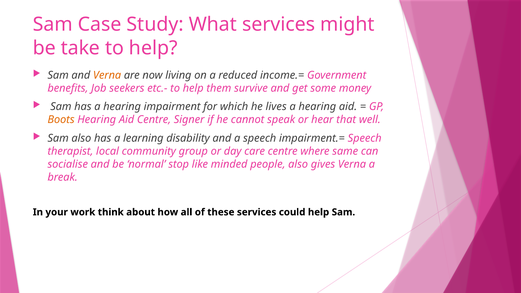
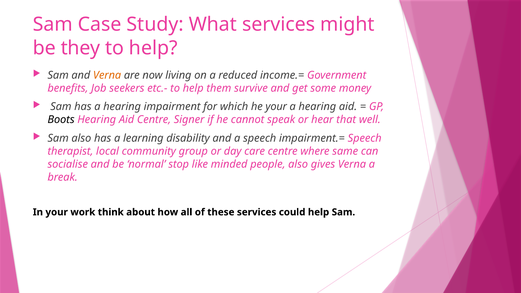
take: take -> they
he lives: lives -> your
Boots colour: orange -> black
